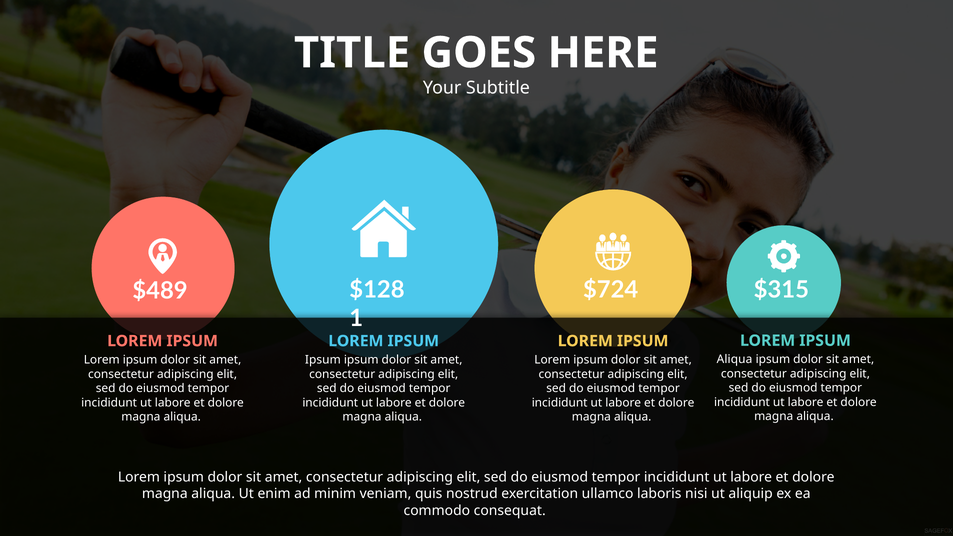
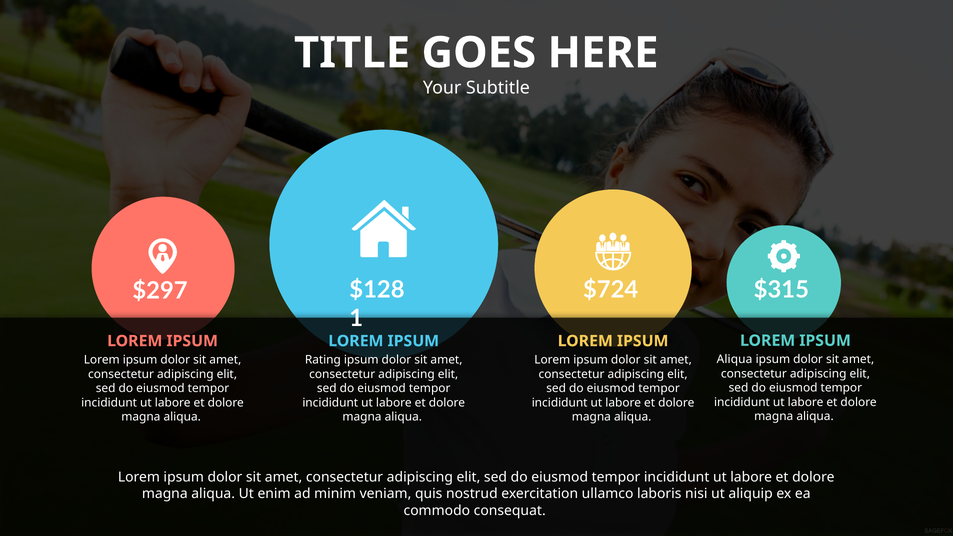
$489: $489 -> $297
Ipsum at (323, 360): Ipsum -> Rating
